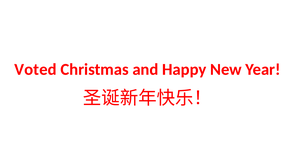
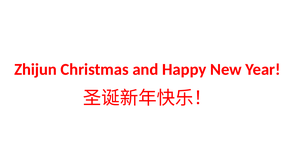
Voted: Voted -> Zhijun
